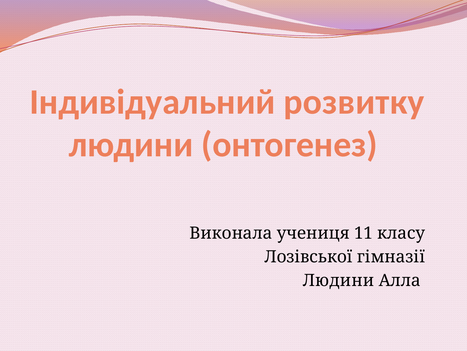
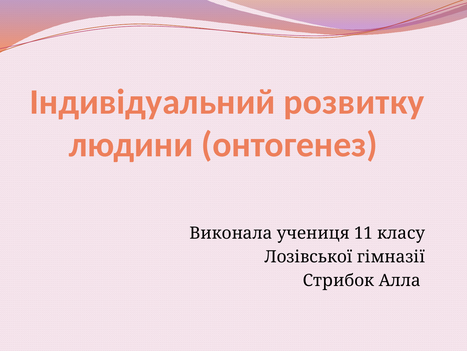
Людини at (338, 280): Людини -> Стрибок
